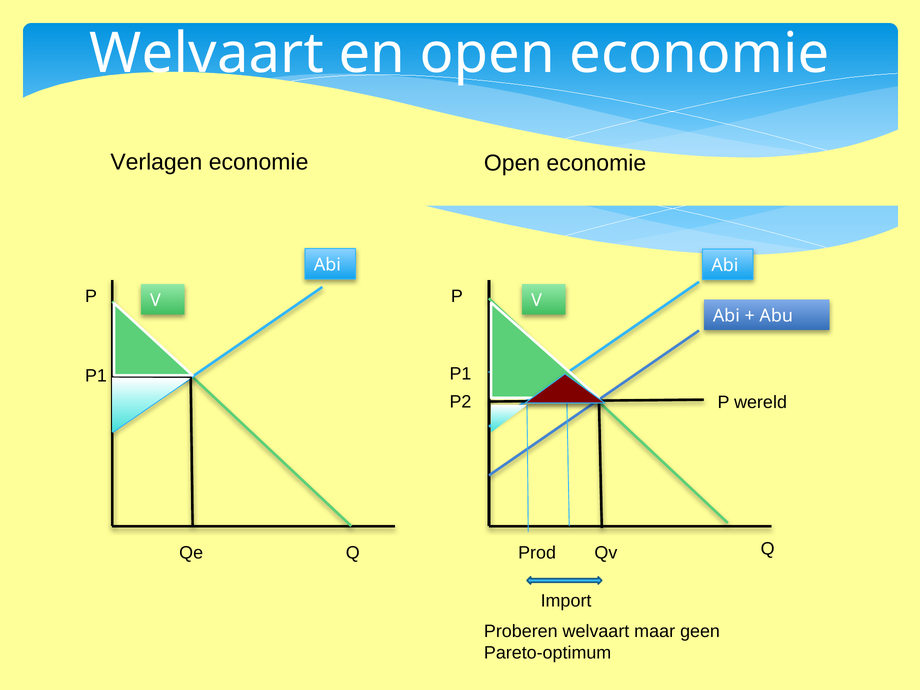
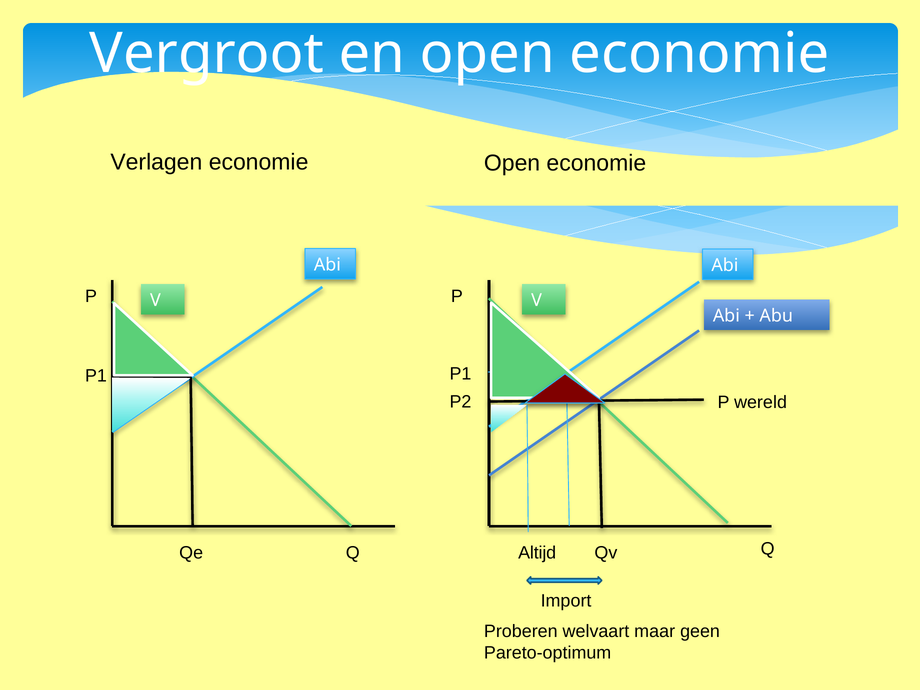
Welvaart at (207, 54): Welvaart -> Vergroot
Prod: Prod -> Altijd
